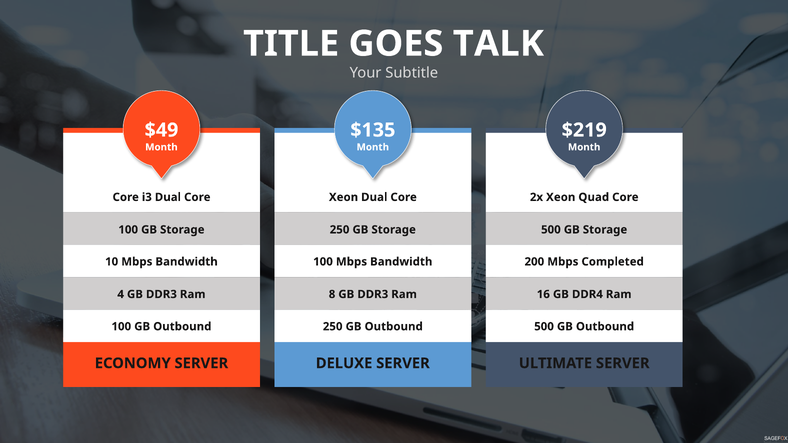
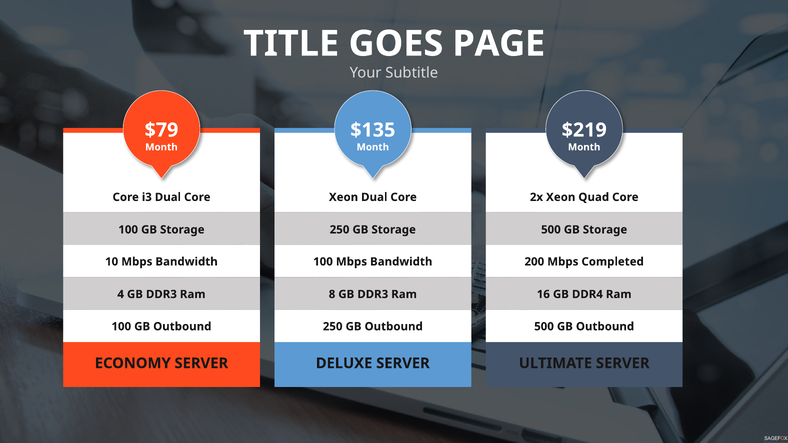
TALK: TALK -> PAGE
$49: $49 -> $79
